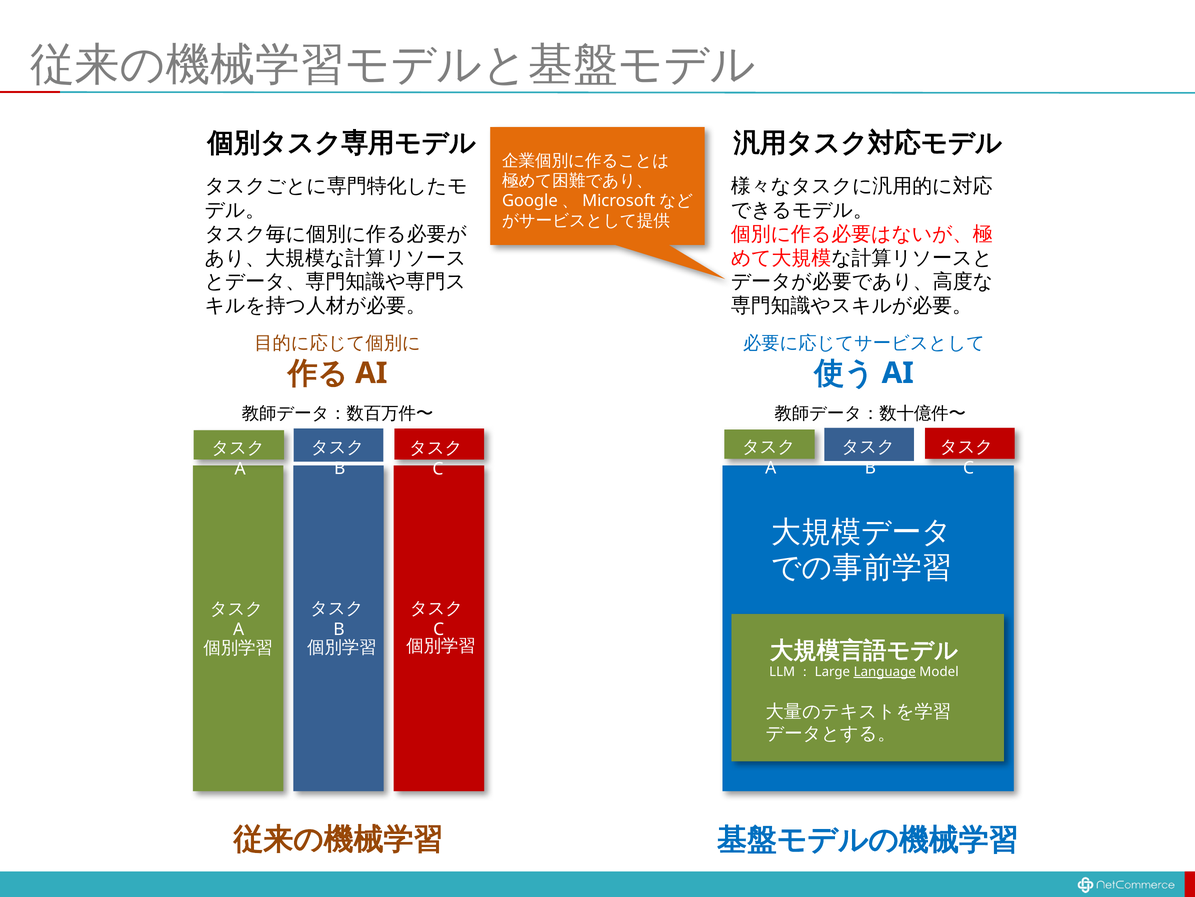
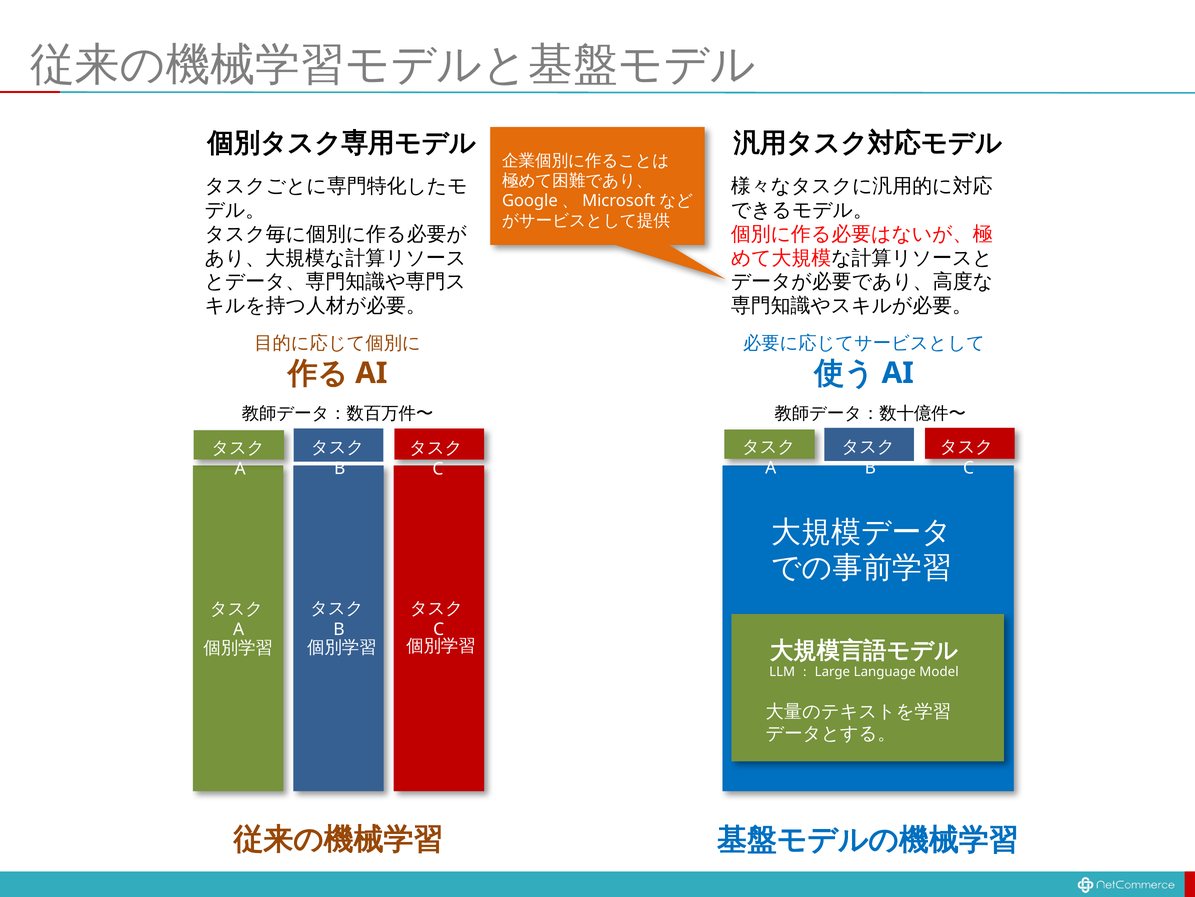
Language underline: present -> none
